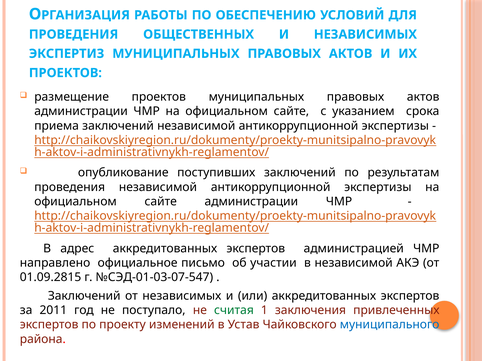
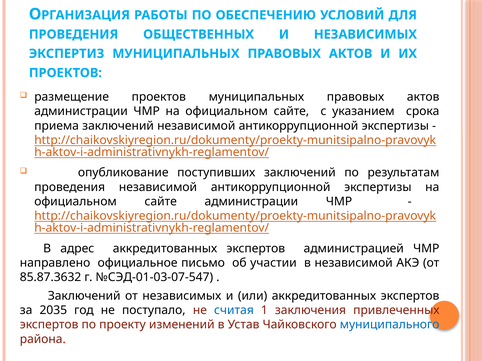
01.09.2815: 01.09.2815 -> 85.87.3632
2011: 2011 -> 2035
считая colour: green -> blue
